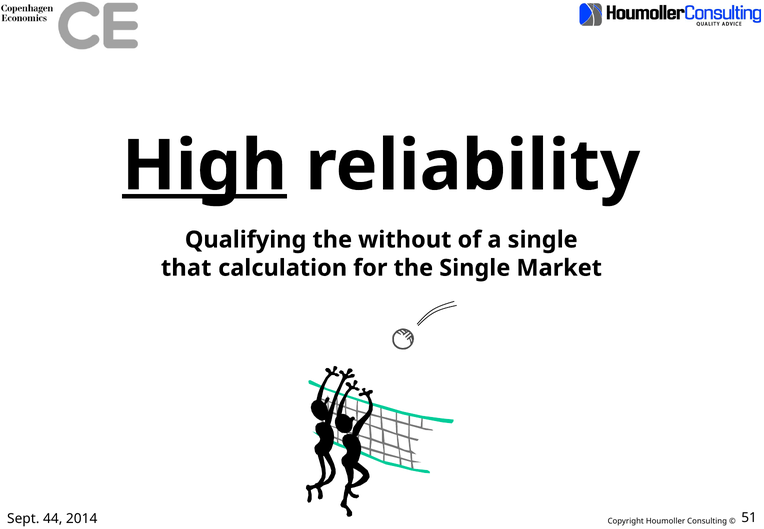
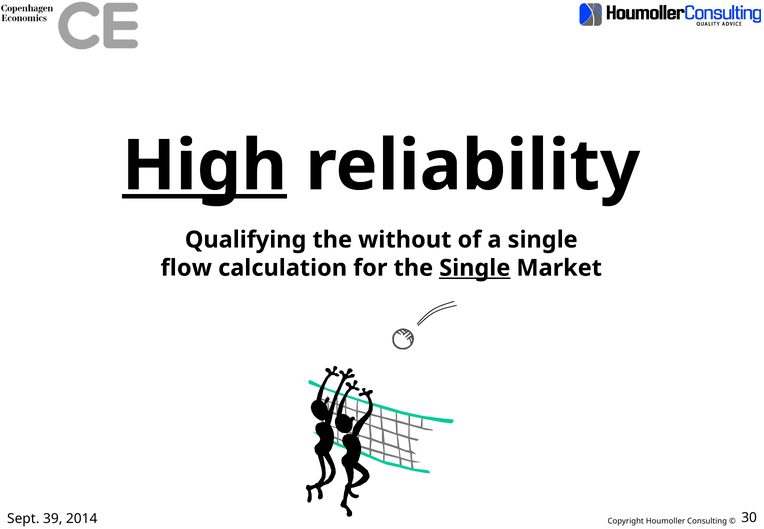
that: that -> flow
Single at (475, 268) underline: none -> present
44: 44 -> 39
51: 51 -> 30
